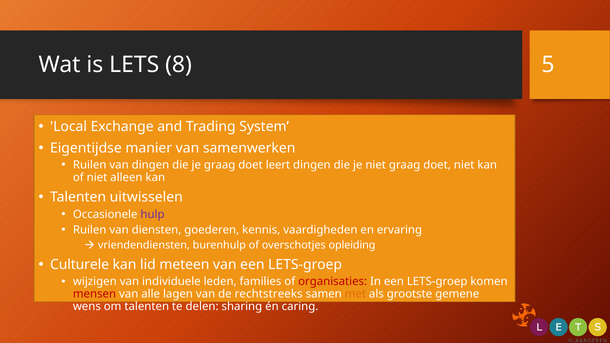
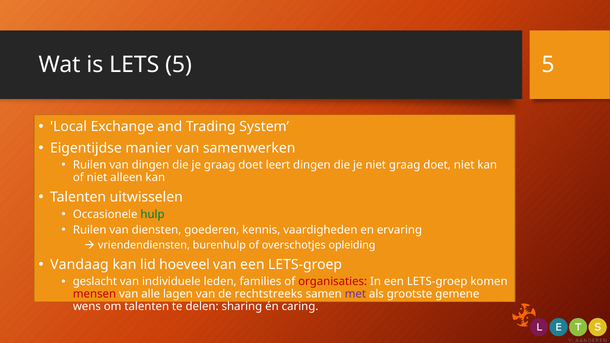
LETS 8: 8 -> 5
hulp colour: purple -> green
Culturele: Culturele -> Vandaag
meteen: meteen -> hoeveel
wijzigen: wijzigen -> geslacht
met colour: orange -> purple
